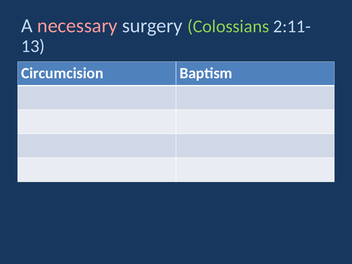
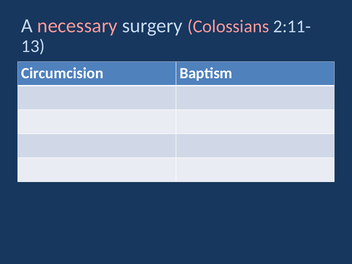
Colossians colour: light green -> pink
